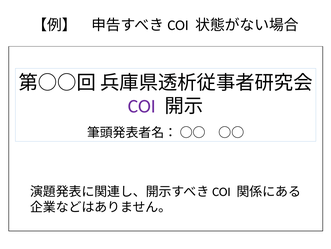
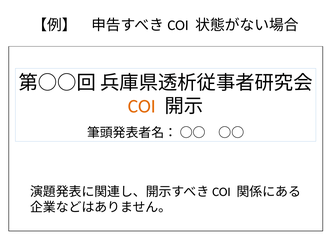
COI colour: purple -> orange
